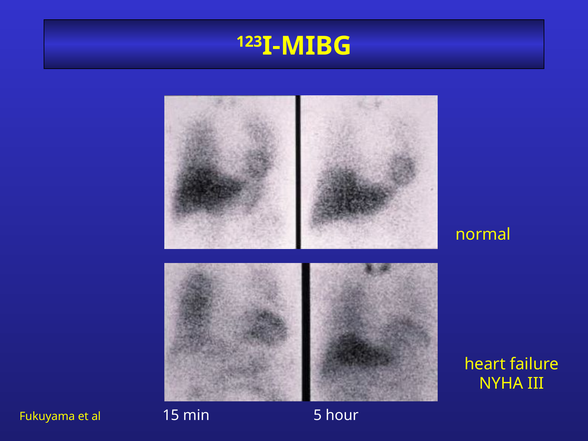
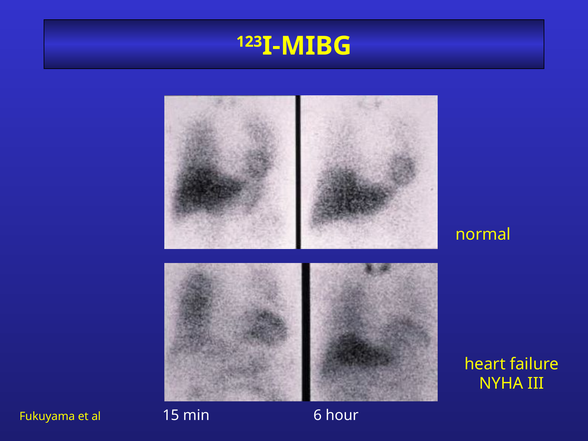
5: 5 -> 6
